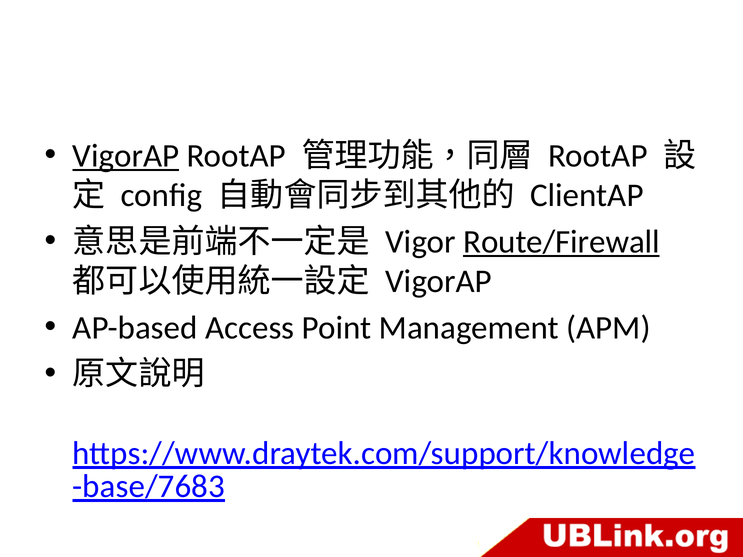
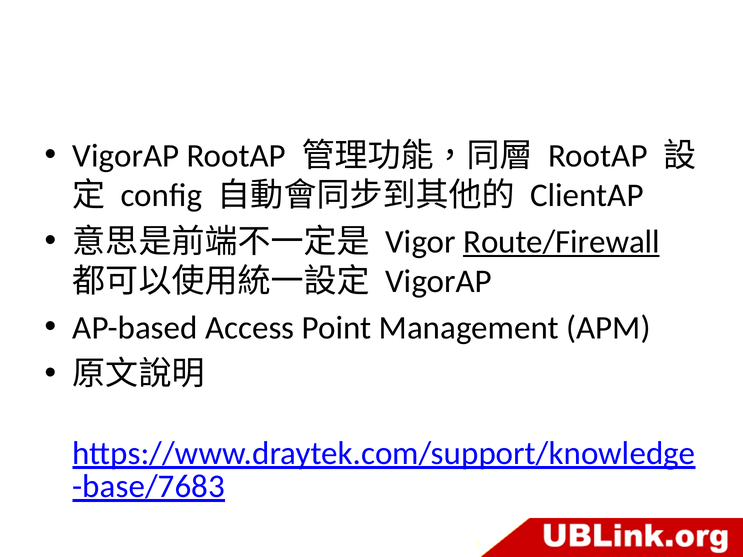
VigorAP at (126, 156) underline: present -> none
